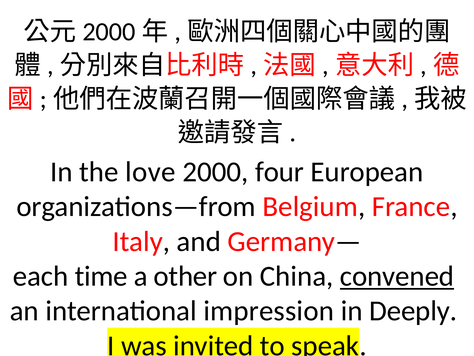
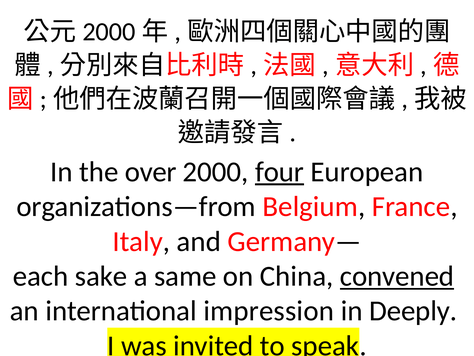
love: love -> over
four underline: none -> present
time: time -> sake
other: other -> same
